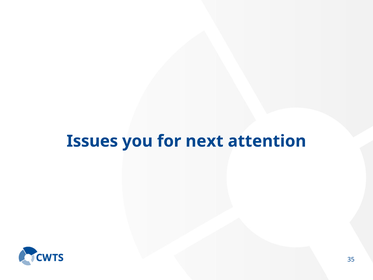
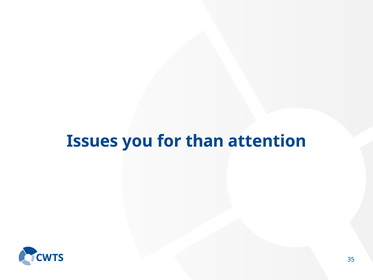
next: next -> than
